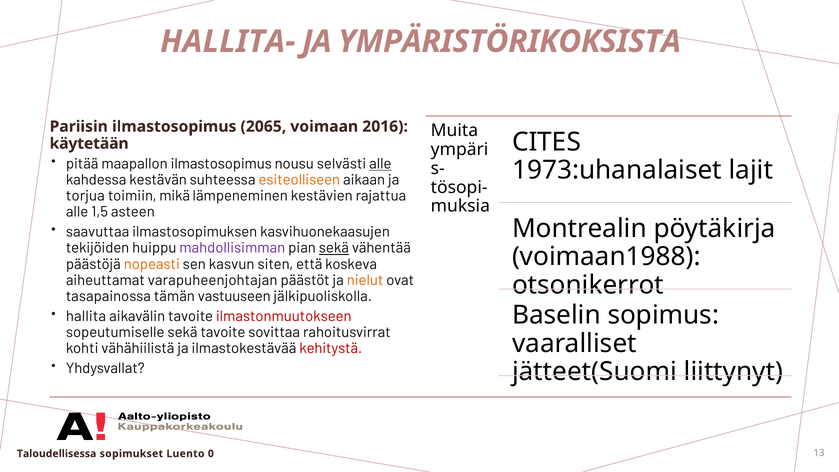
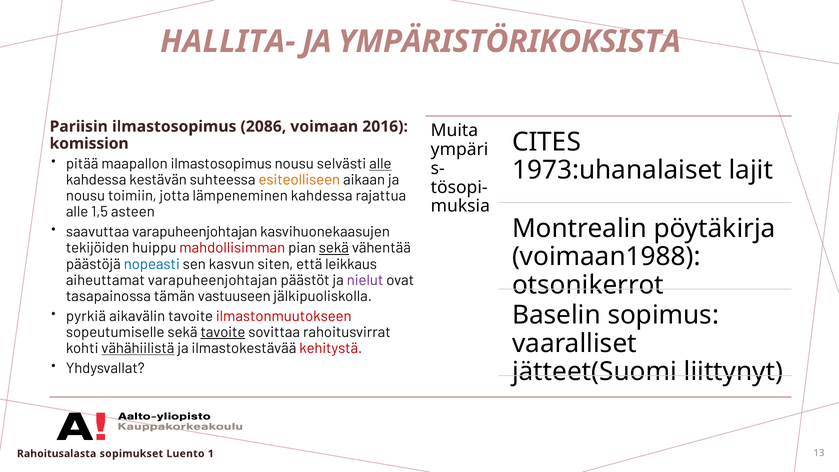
2065: 2065 -> 2086
käytetään: käytetään -> komission
torjua at (85, 196): torjua -> nousu
mikä: mikä -> jotta
lämpeneminen kestävien: kestävien -> kahdessa
saavuttaa ilmastosopimuksen: ilmastosopimuksen -> varapuheenjohtajan
mahdollisimman colour: purple -> red
nopeasti colour: orange -> blue
koskeva: koskeva -> leikkaus
nielut colour: orange -> purple
hallita: hallita -> pyrkiä
tavoite at (223, 332) underline: none -> present
vähähiilistä underline: none -> present
Taloudellisessa: Taloudellisessa -> Rahoitusalasta
0: 0 -> 1
